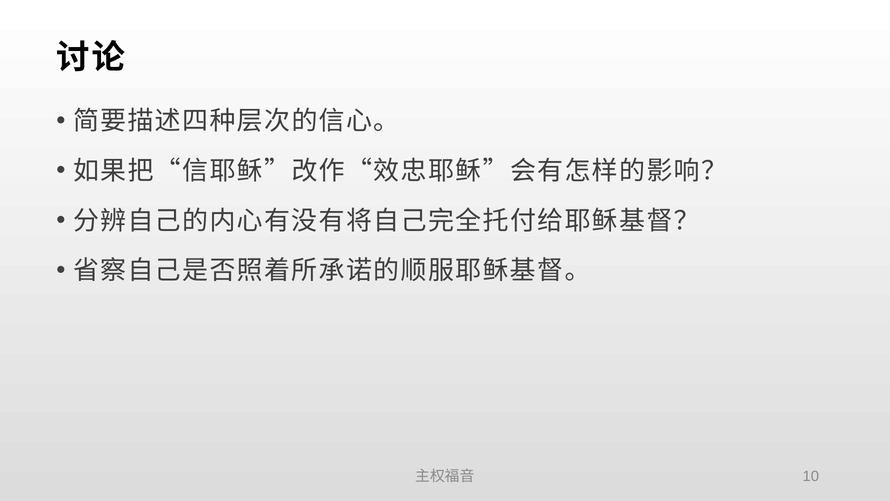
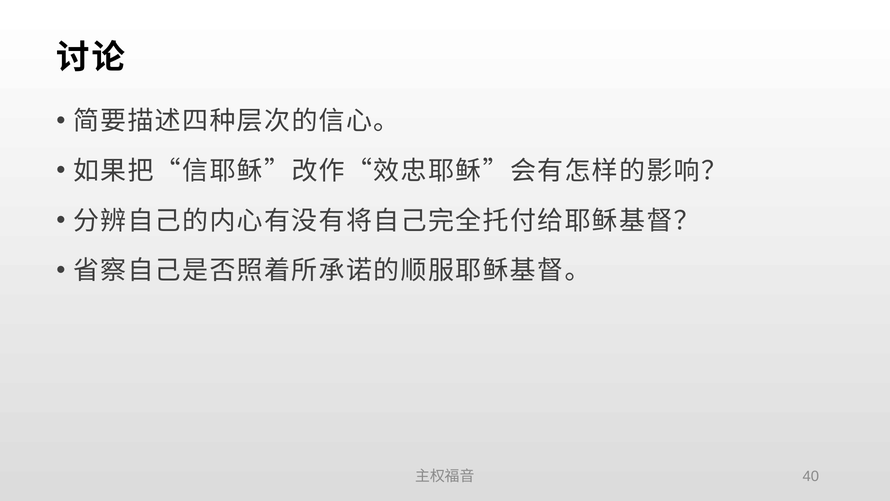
10: 10 -> 40
